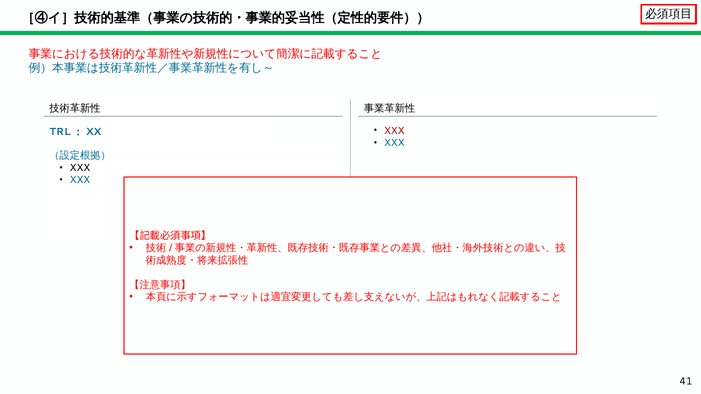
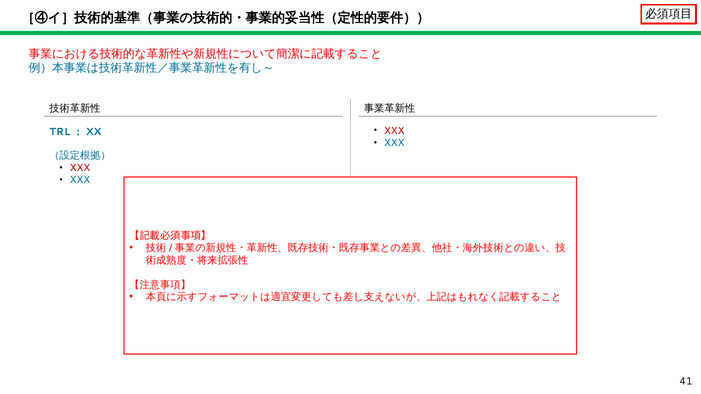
XXX at (80, 168) colour: black -> red
